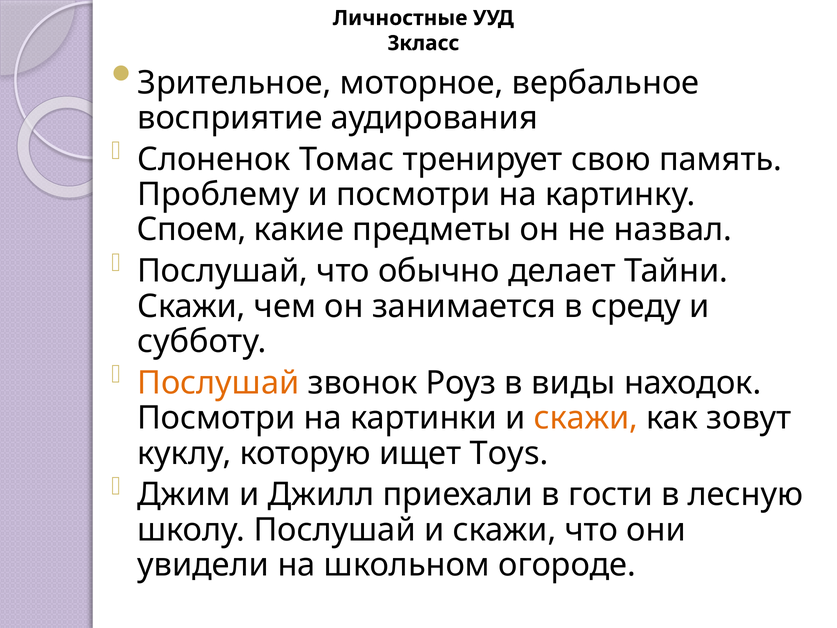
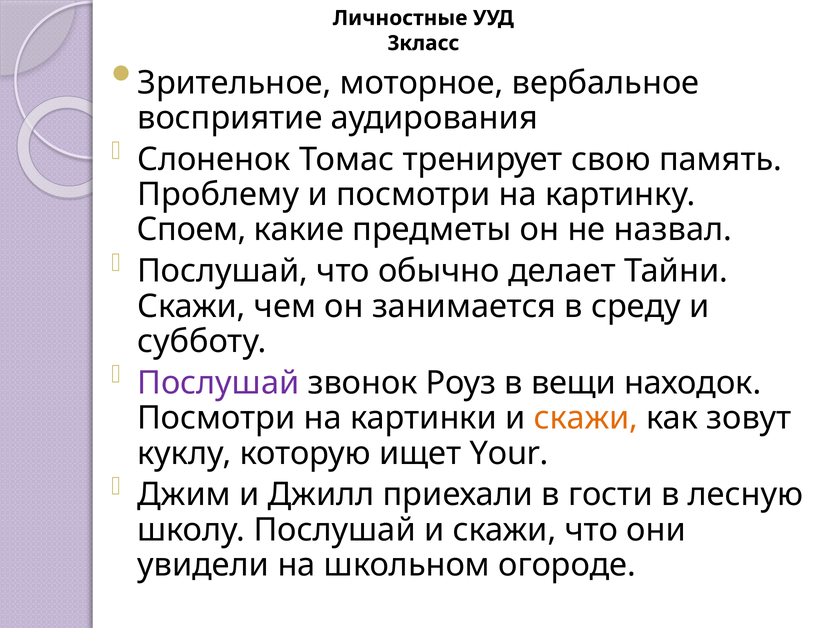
Послушай at (218, 383) colour: orange -> purple
виды: виды -> вещи
Toys: Toys -> Your
